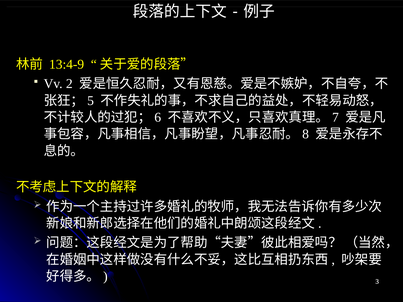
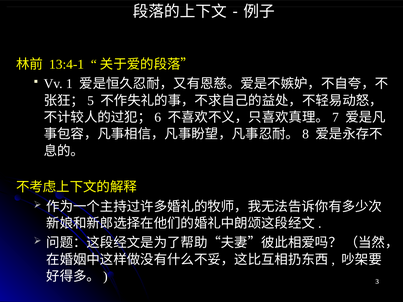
13:4-9: 13:4-9 -> 13:4-1
2: 2 -> 1
